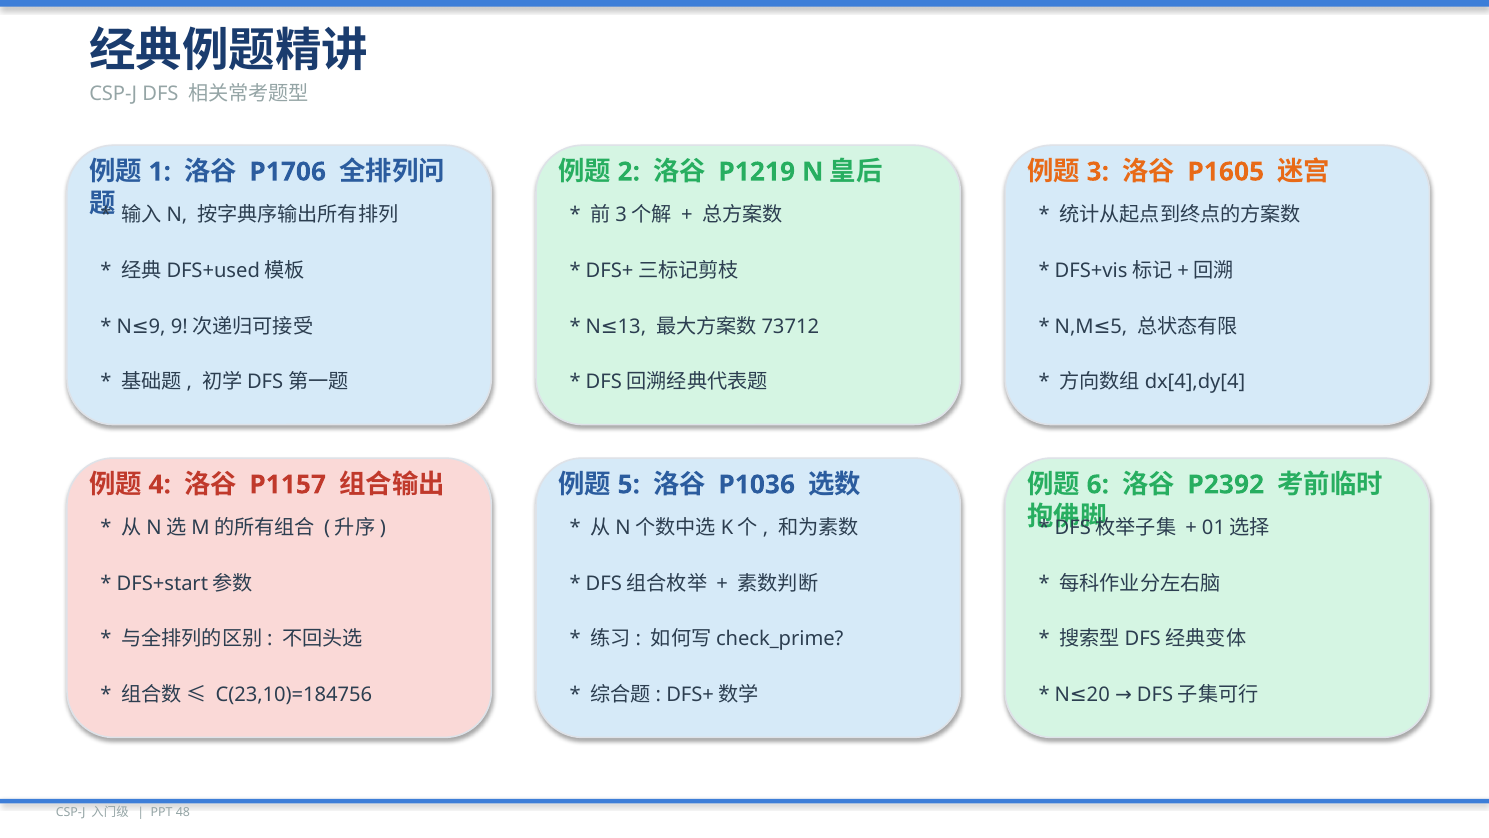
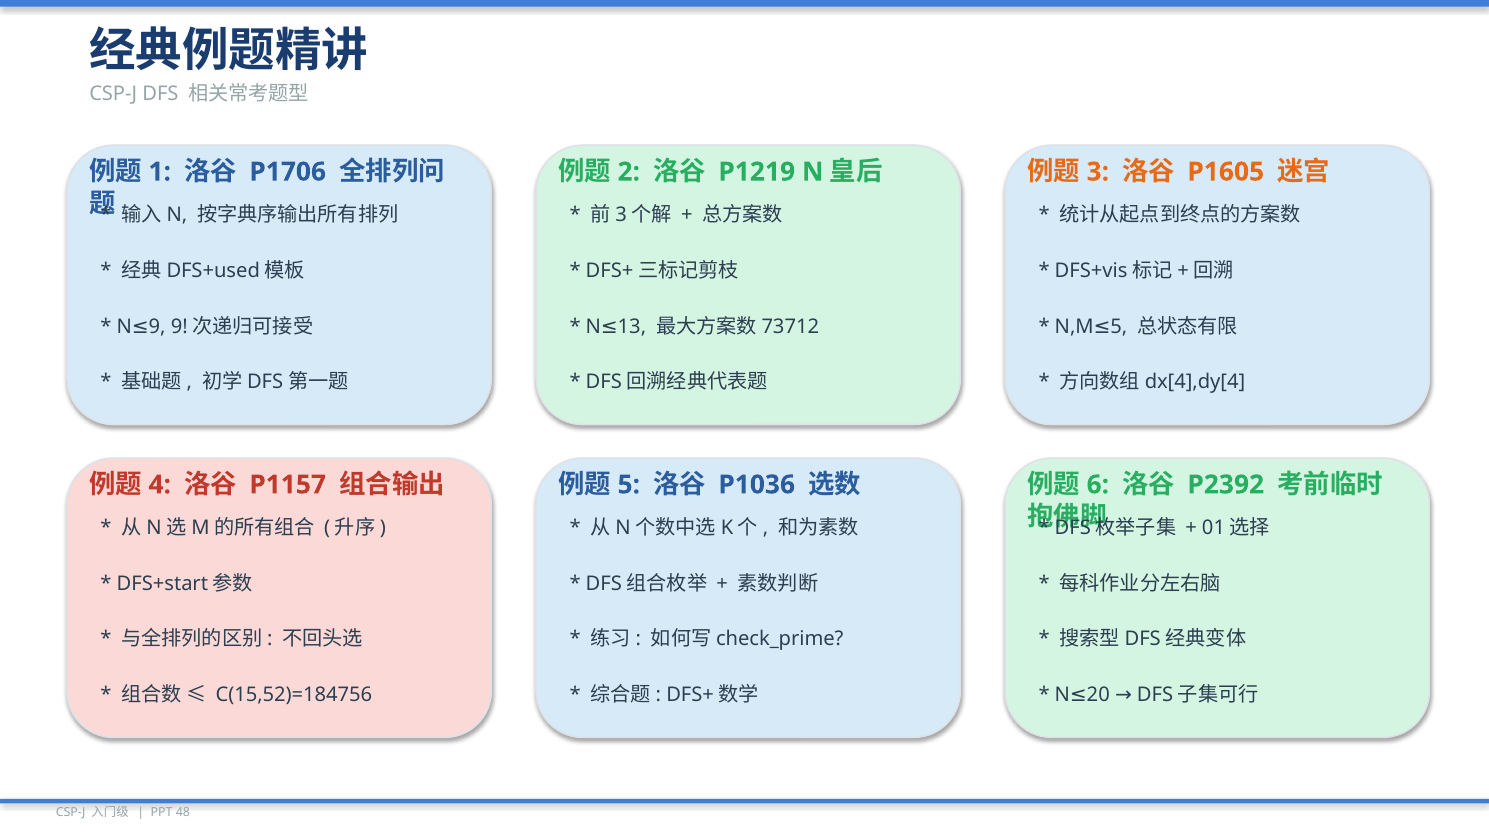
C(23,10)=184756: C(23,10)=184756 -> C(15,52)=184756
